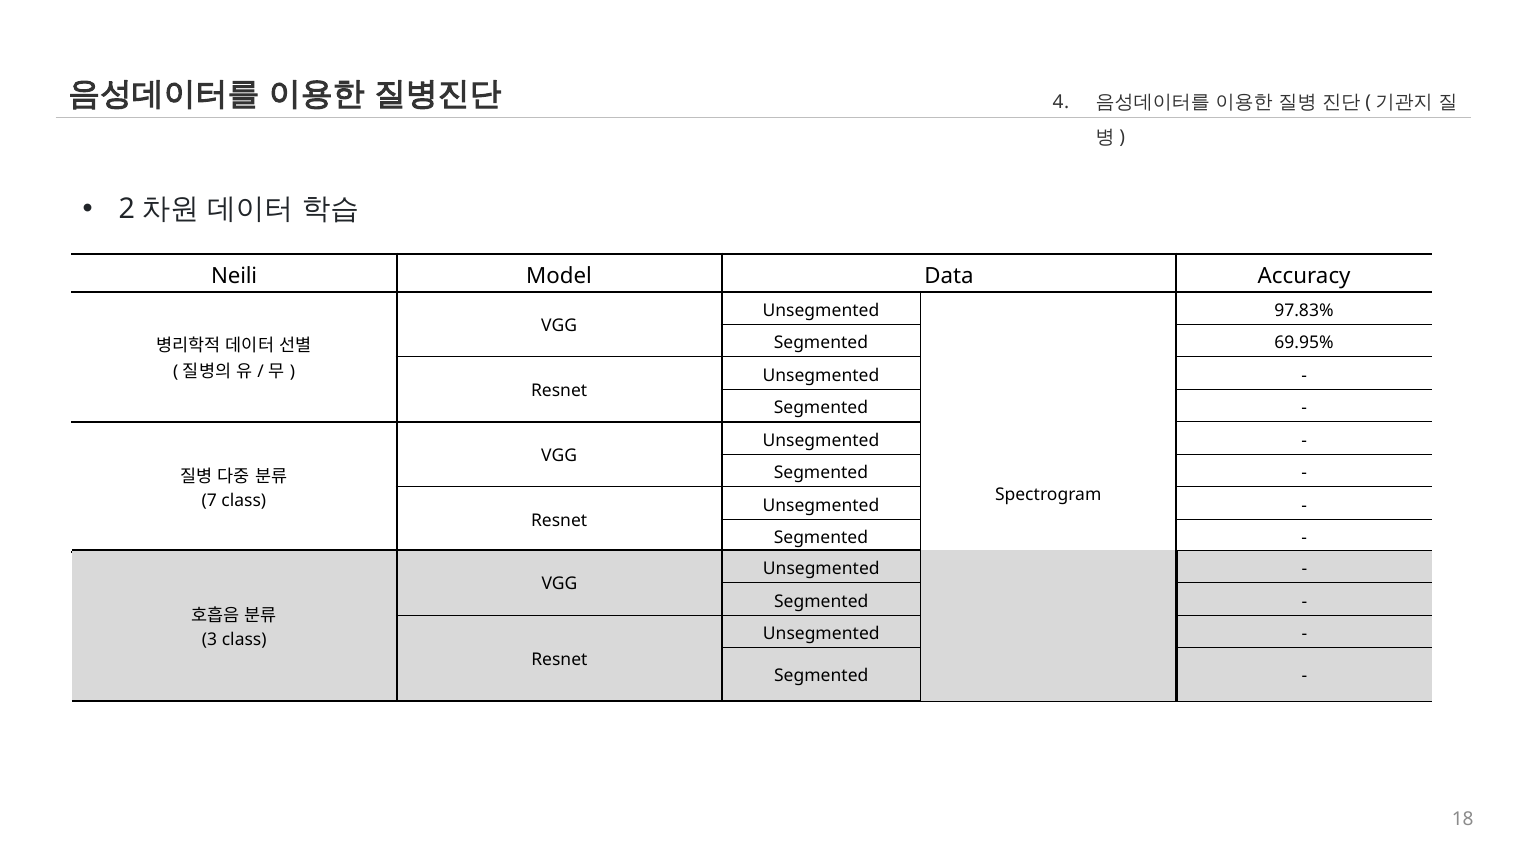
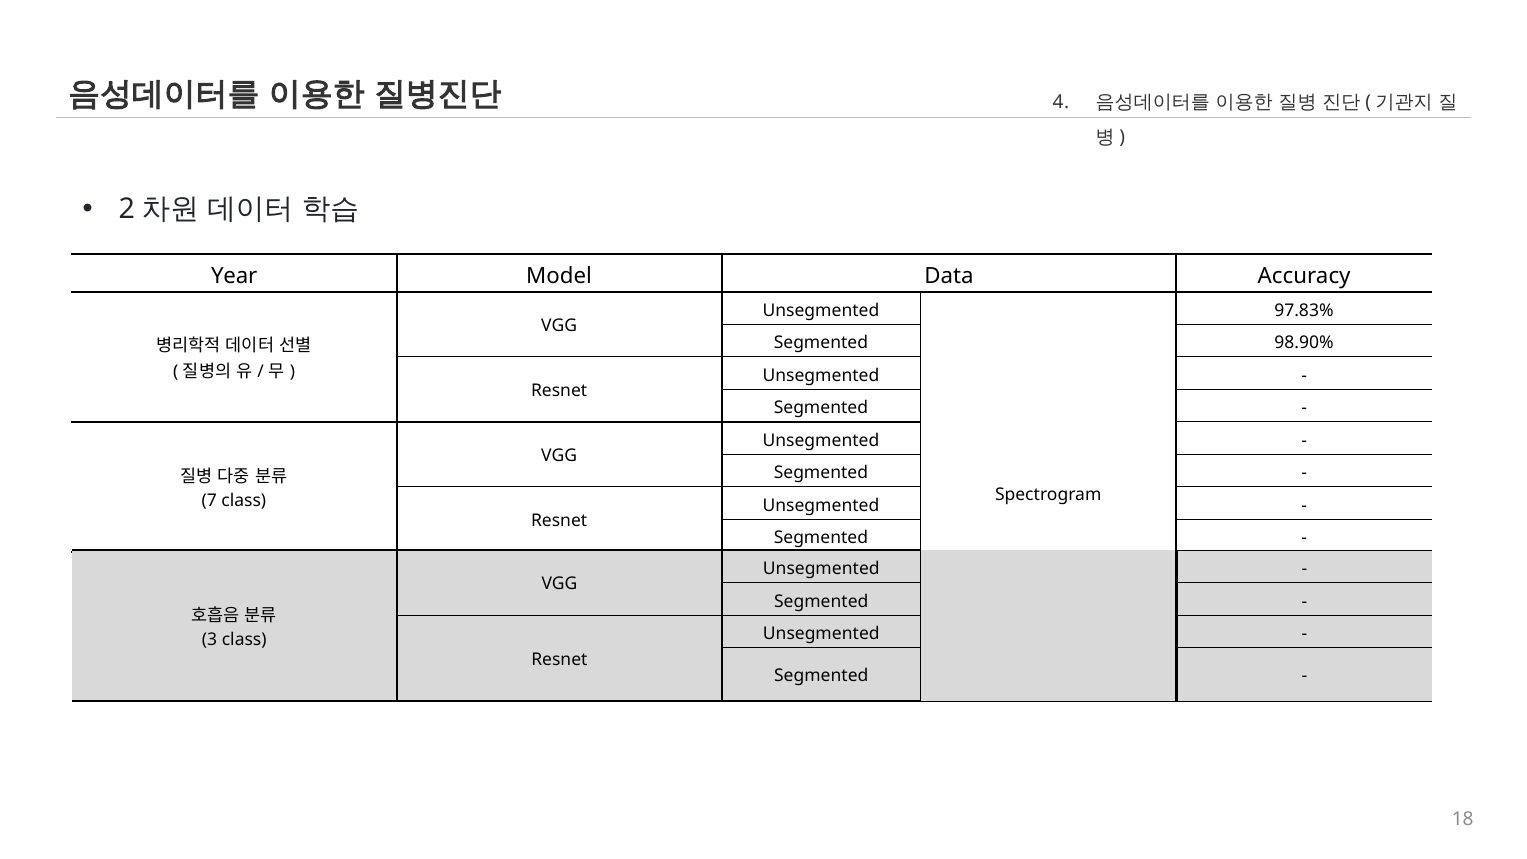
Neili: Neili -> Year
69.95%: 69.95% -> 98.90%
